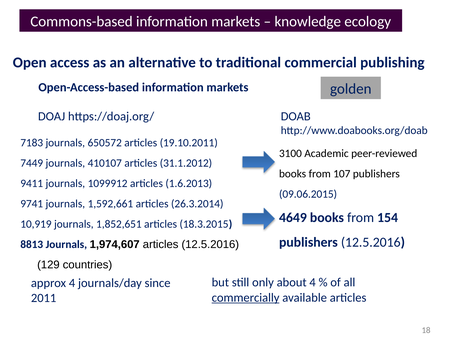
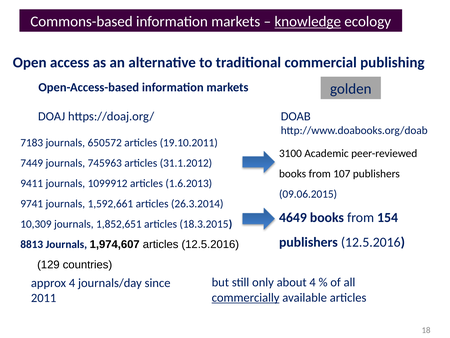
knowledge underline: none -> present
410107: 410107 -> 745963
10,919: 10,919 -> 10,309
